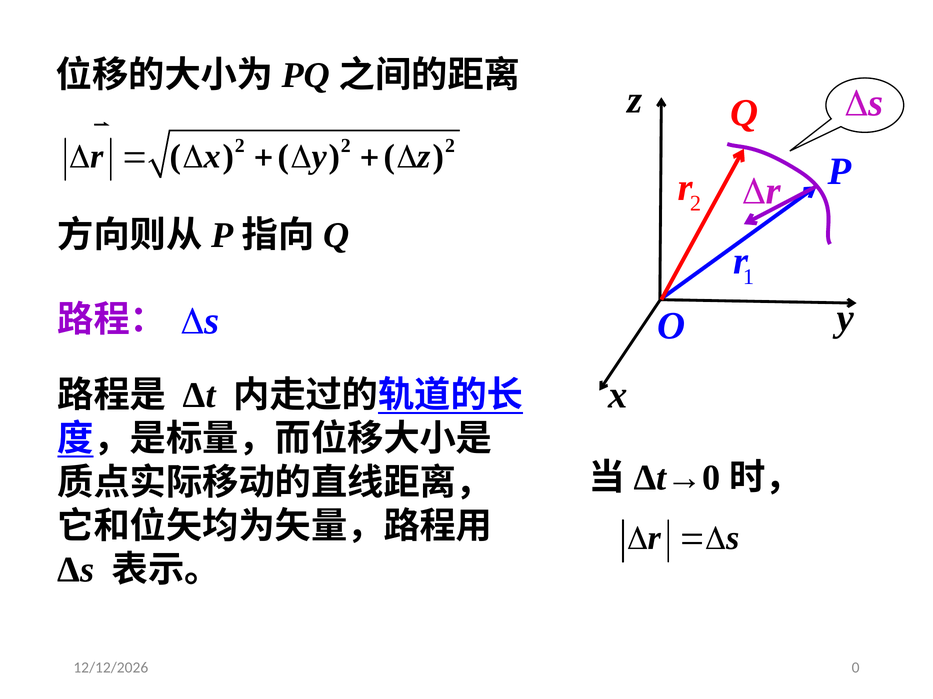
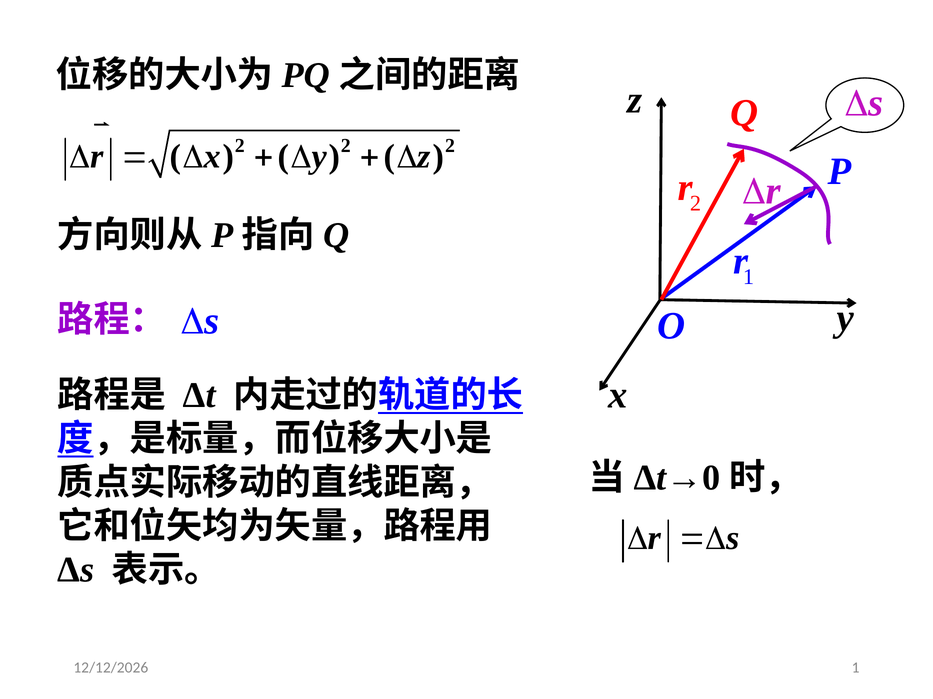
0 at (856, 668): 0 -> 1
